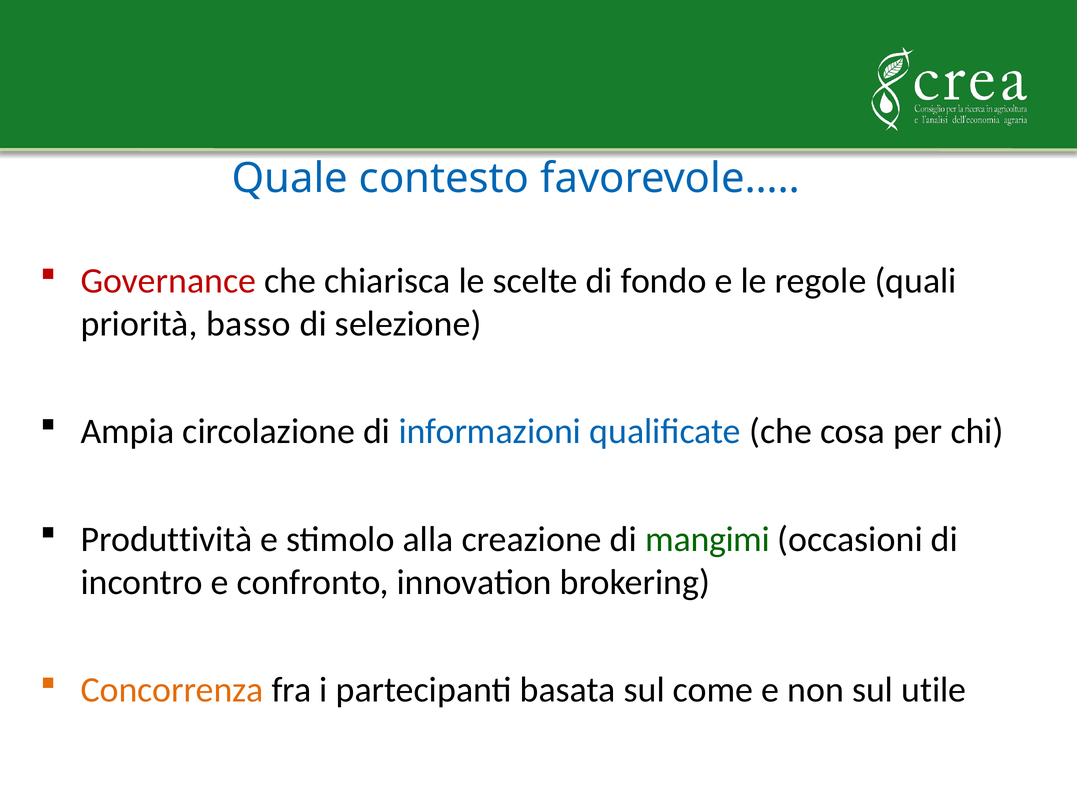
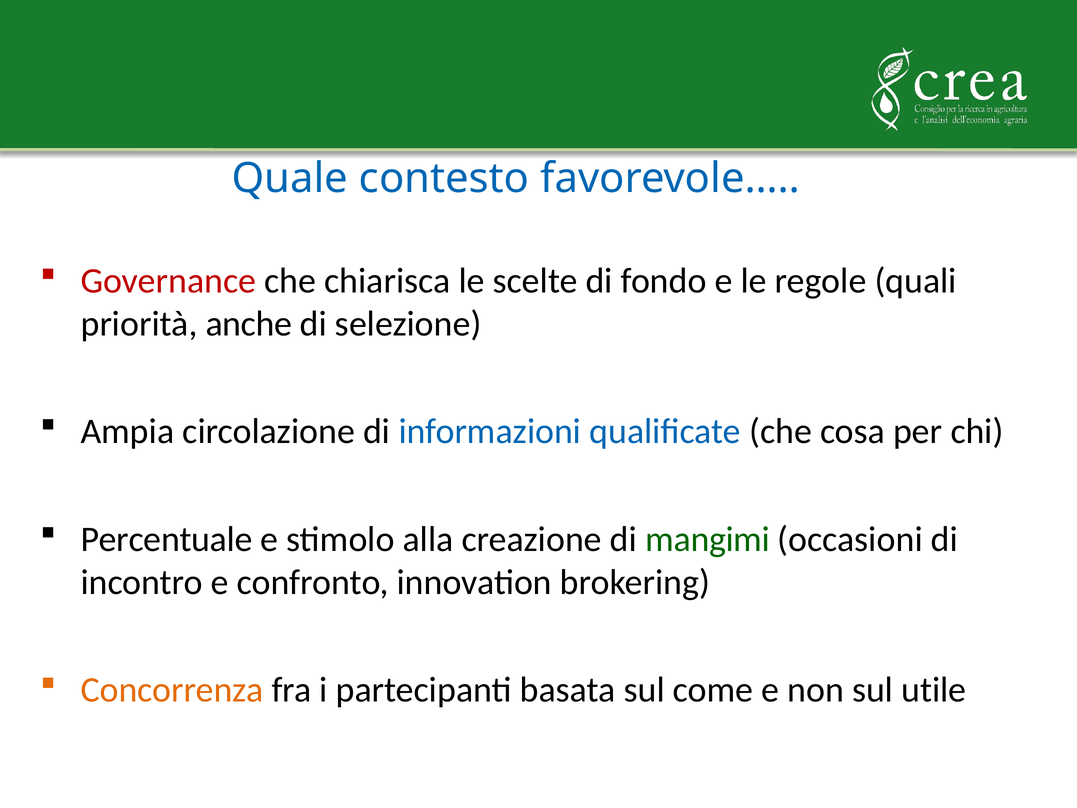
basso: basso -> anche
Produttività: Produttività -> Percentuale
